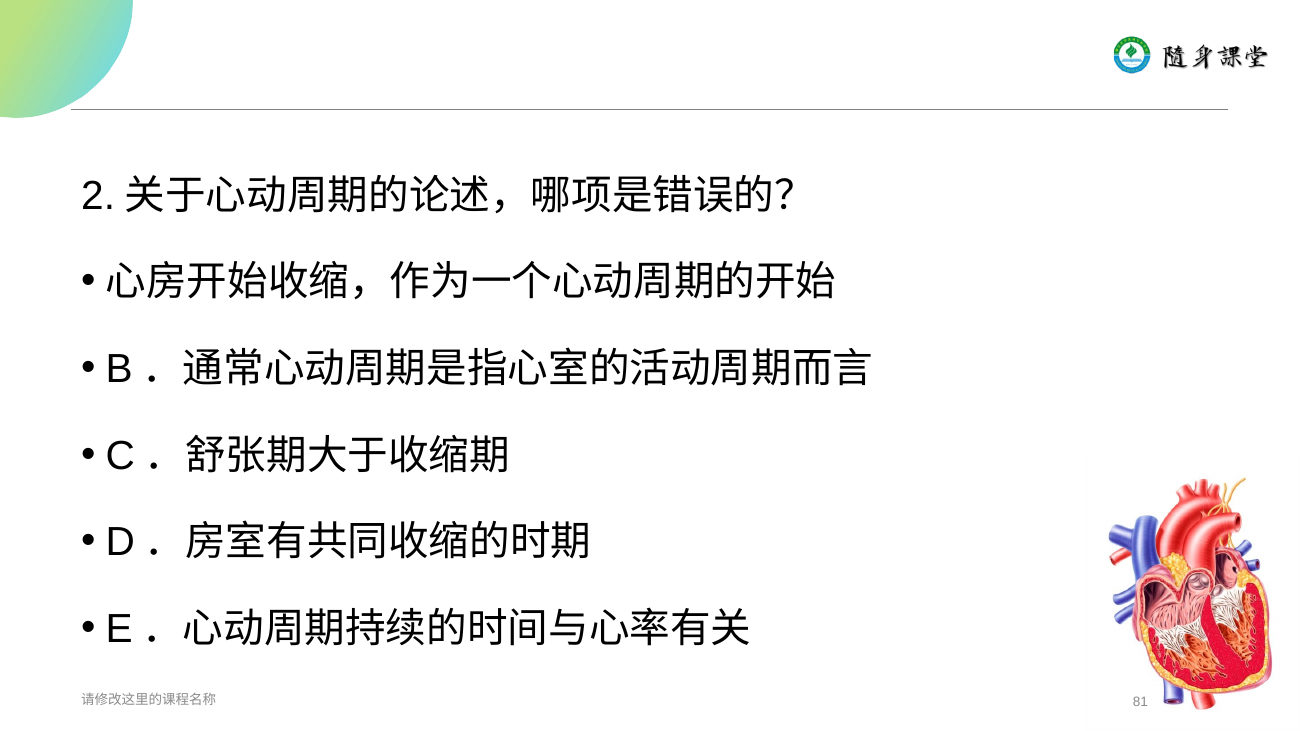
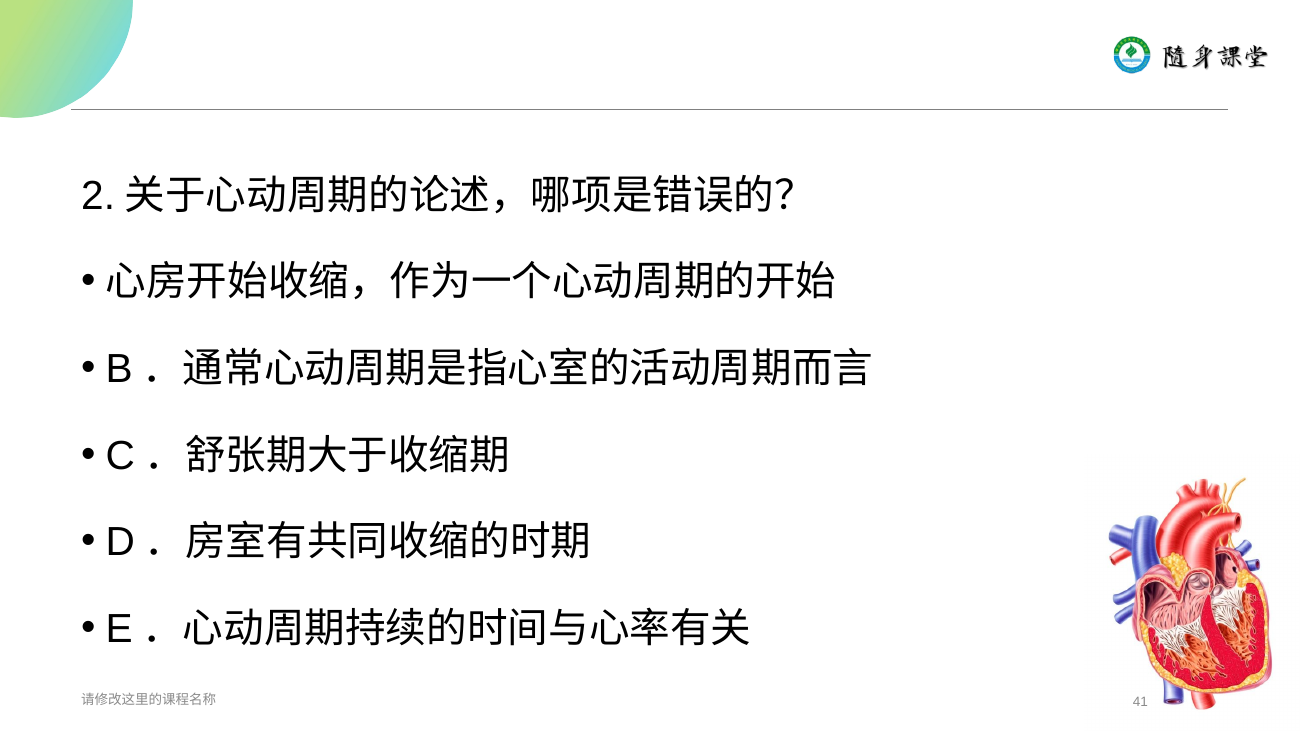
81: 81 -> 41
